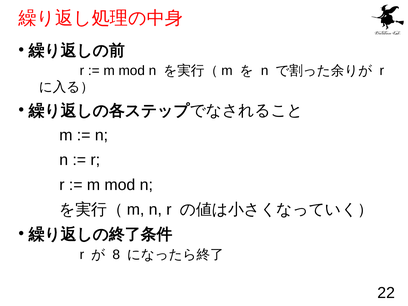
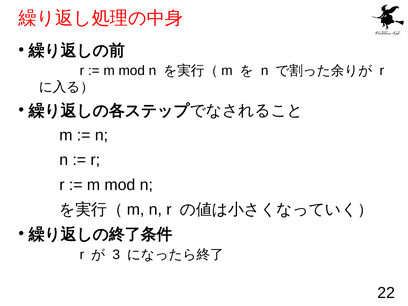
8: 8 -> 3
